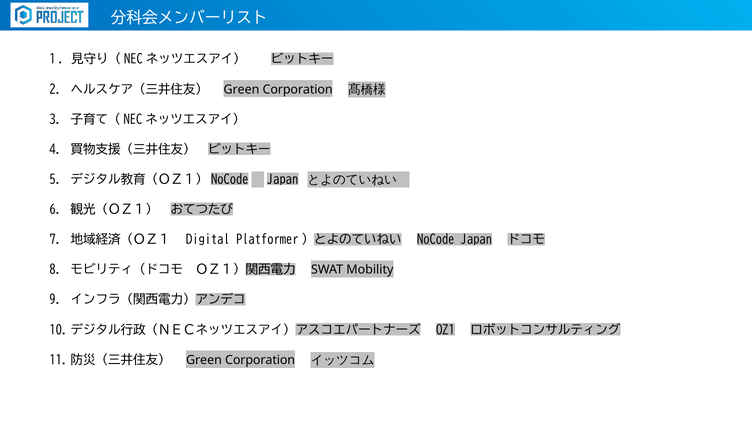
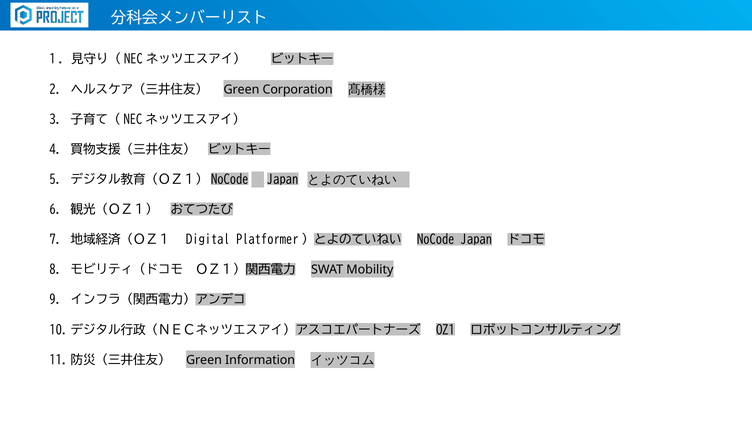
Corporation at (260, 360): Corporation -> Information
